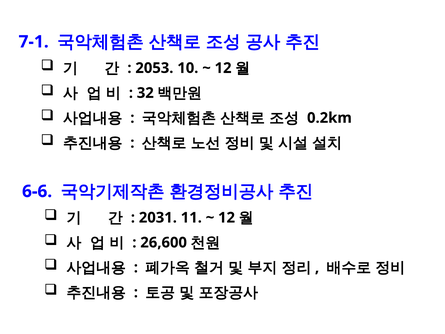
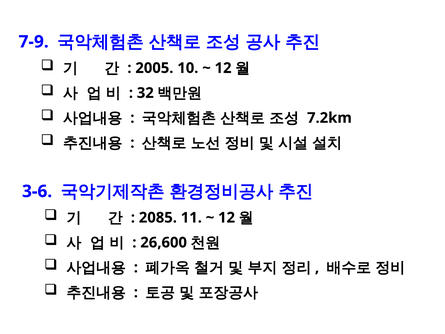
7-1: 7-1 -> 7-9
2053: 2053 -> 2005
0.2km: 0.2km -> 7.2km
6-6: 6-6 -> 3-6
2031: 2031 -> 2085
